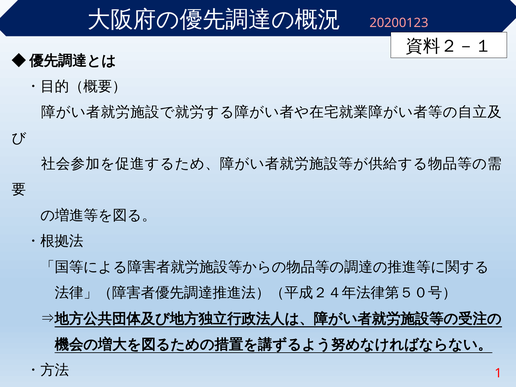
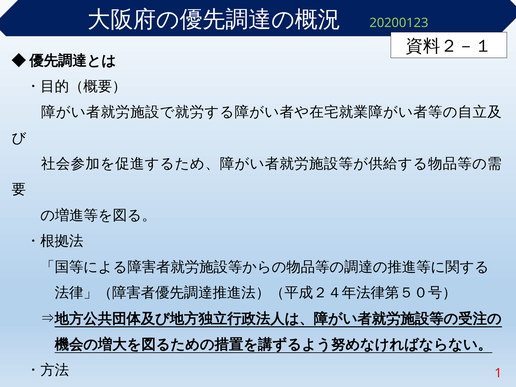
20200123 colour: pink -> light green
